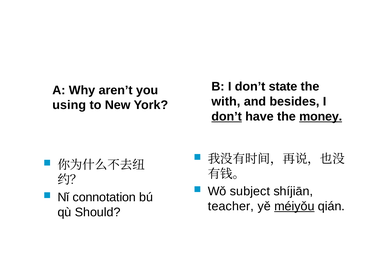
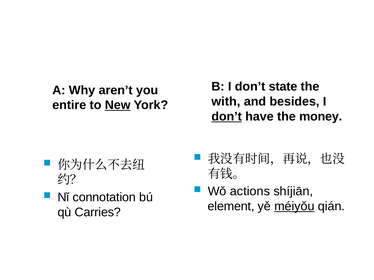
using: using -> entire
New underline: none -> present
money underline: present -> none
subject: subject -> actions
teacher: teacher -> element
Should: Should -> Carries
